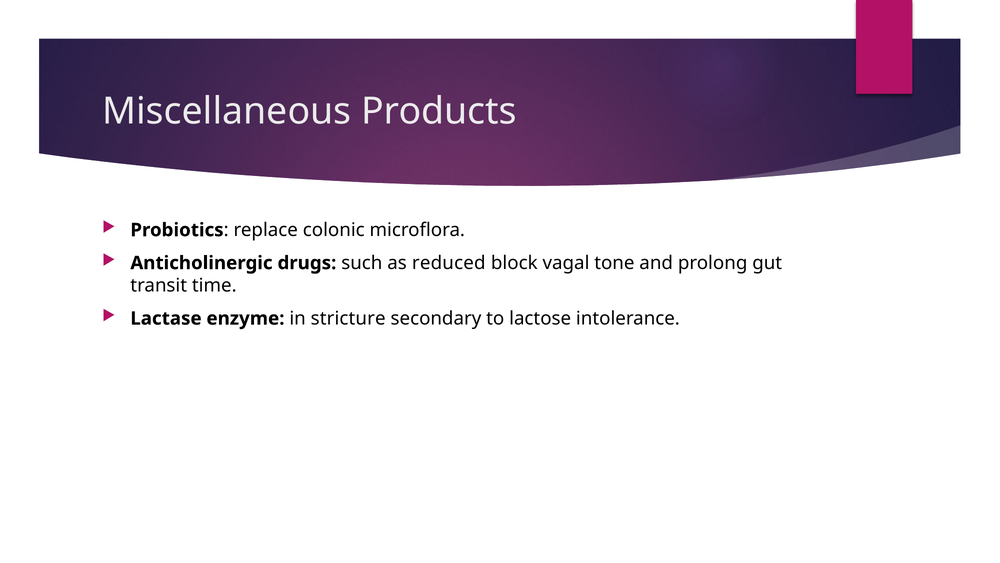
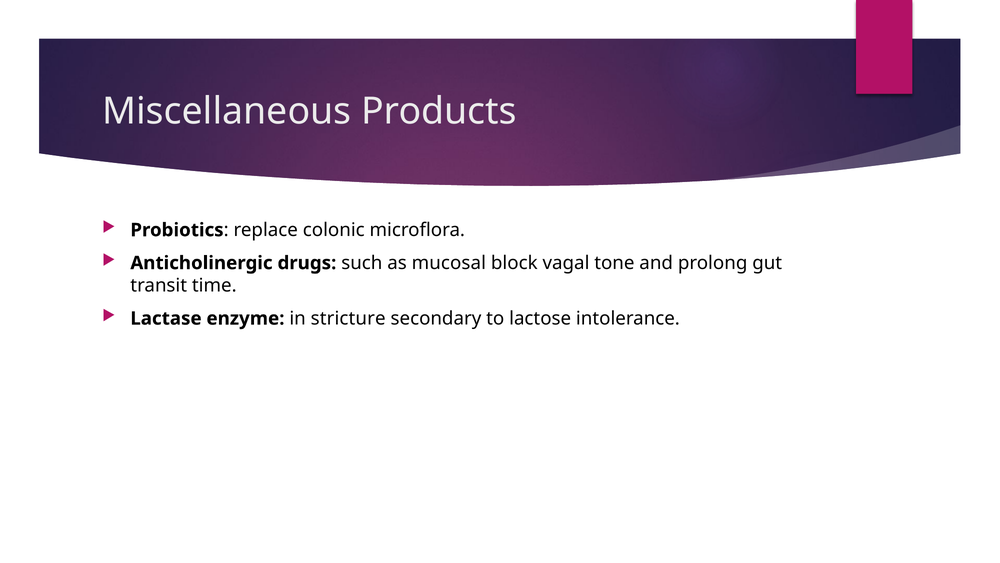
reduced: reduced -> mucosal
